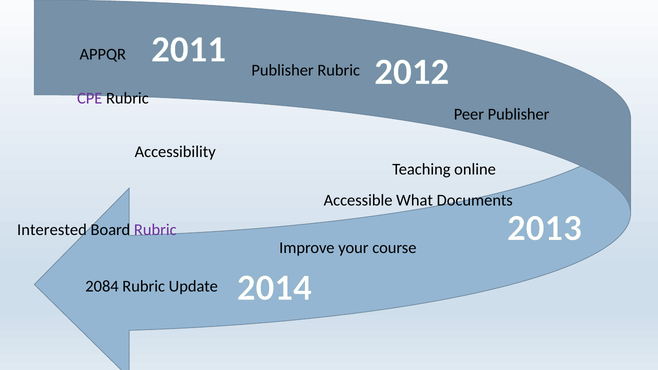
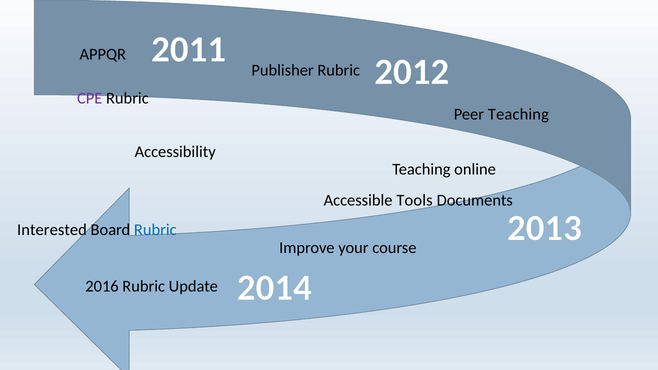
Peer Publisher: Publisher -> Teaching
What: What -> Tools
Rubric at (155, 230) colour: purple -> blue
2084: 2084 -> 2016
